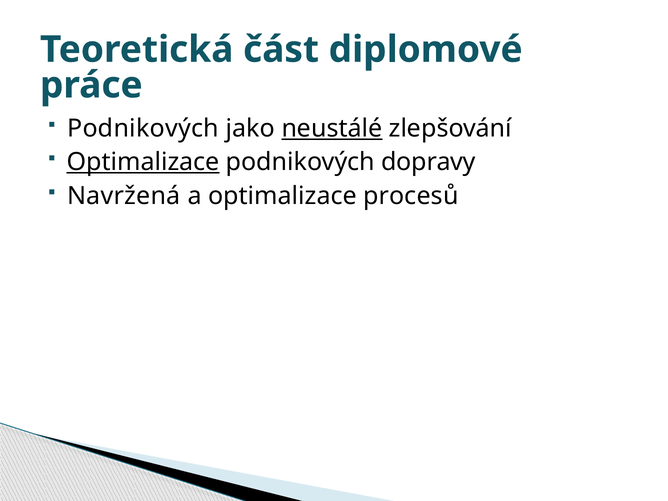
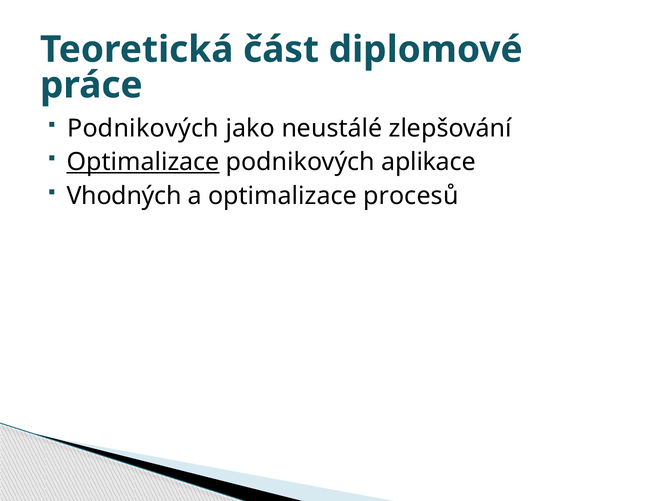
neustálé underline: present -> none
dopravy: dopravy -> aplikace
Navržená: Navržená -> Vhodných
